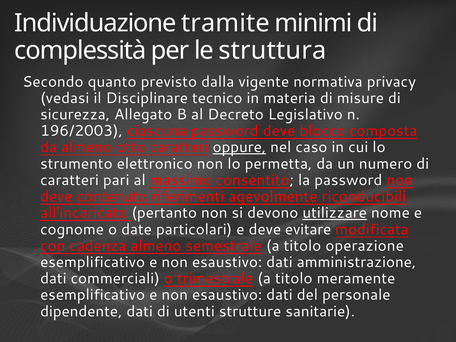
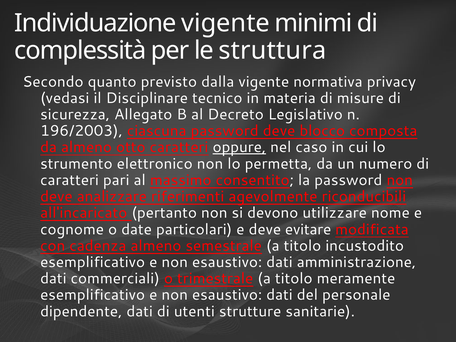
Individuazione tramite: tramite -> vigente
contenuto: contenuto -> analizzare
utilizzare underline: present -> none
operazione: operazione -> incustodito
